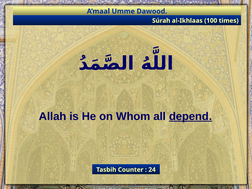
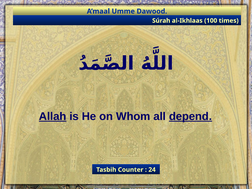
Allah underline: none -> present
